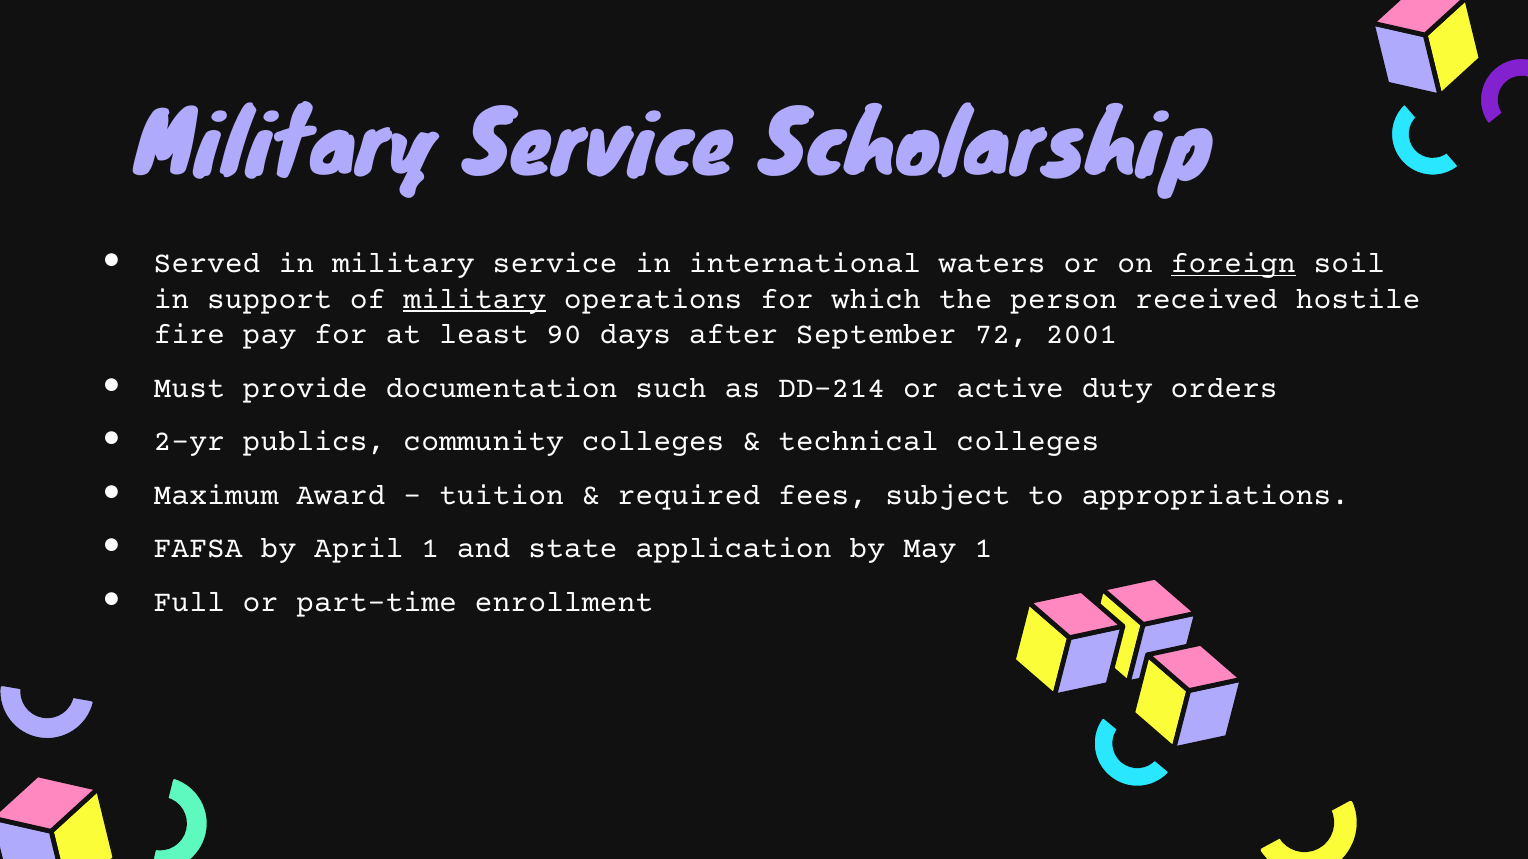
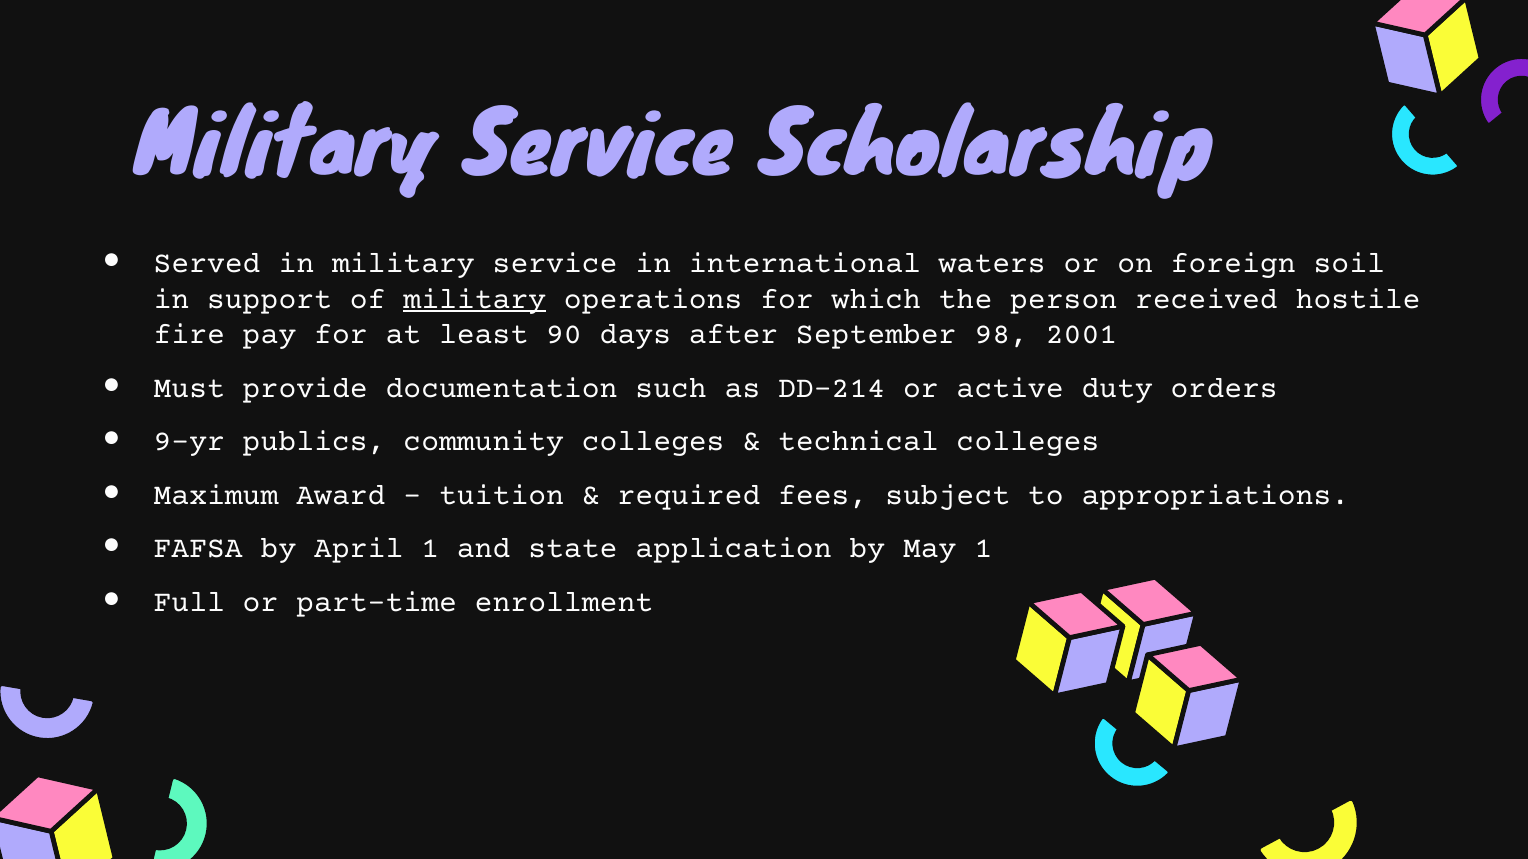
foreign underline: present -> none
72: 72 -> 98
2-yr: 2-yr -> 9-yr
